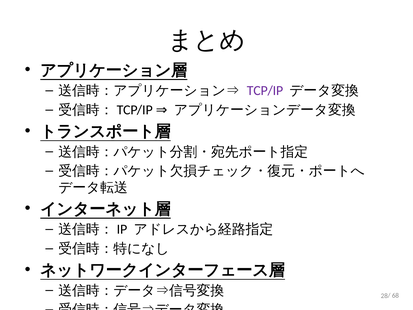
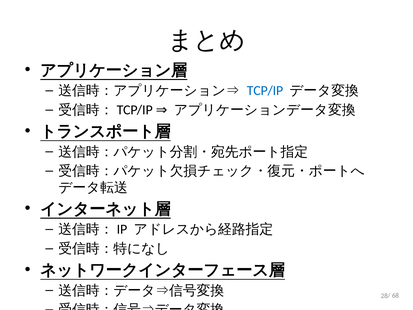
TCP/IP colour: purple -> blue
